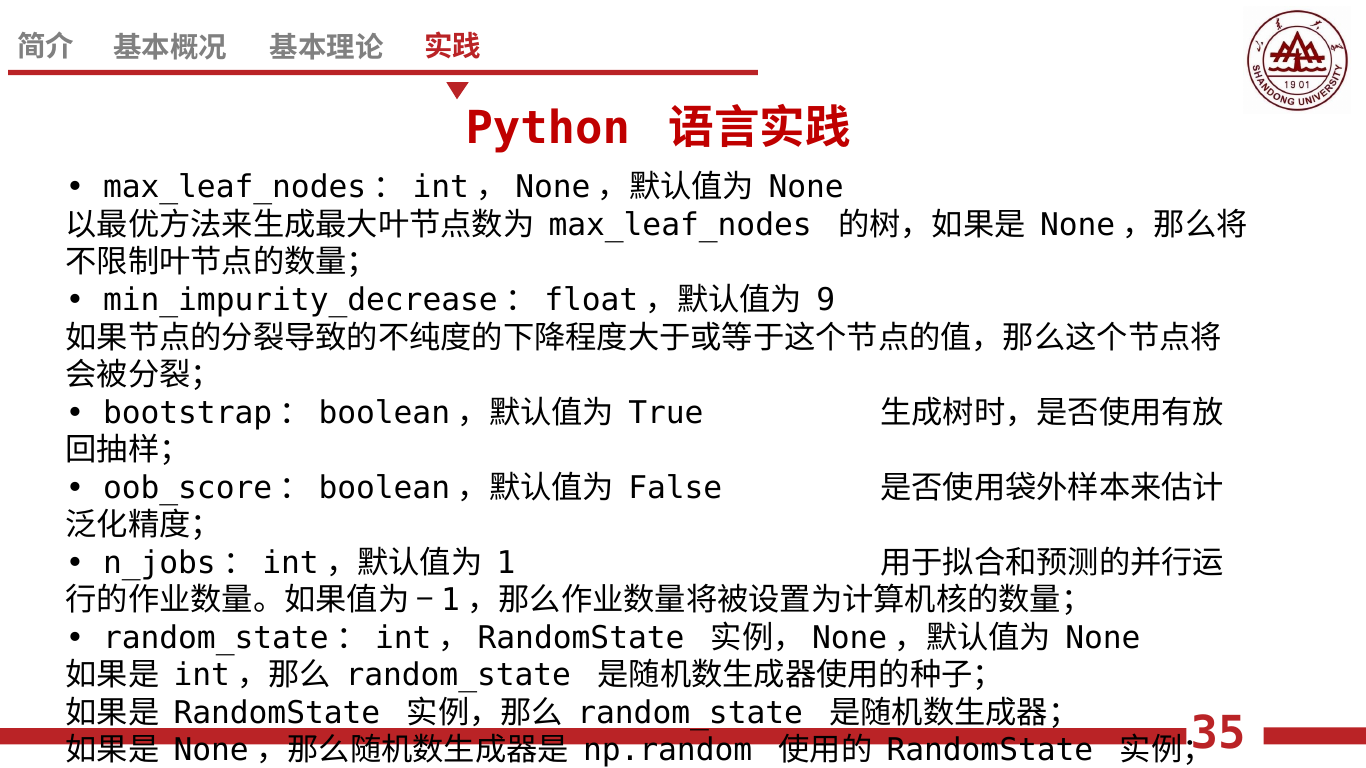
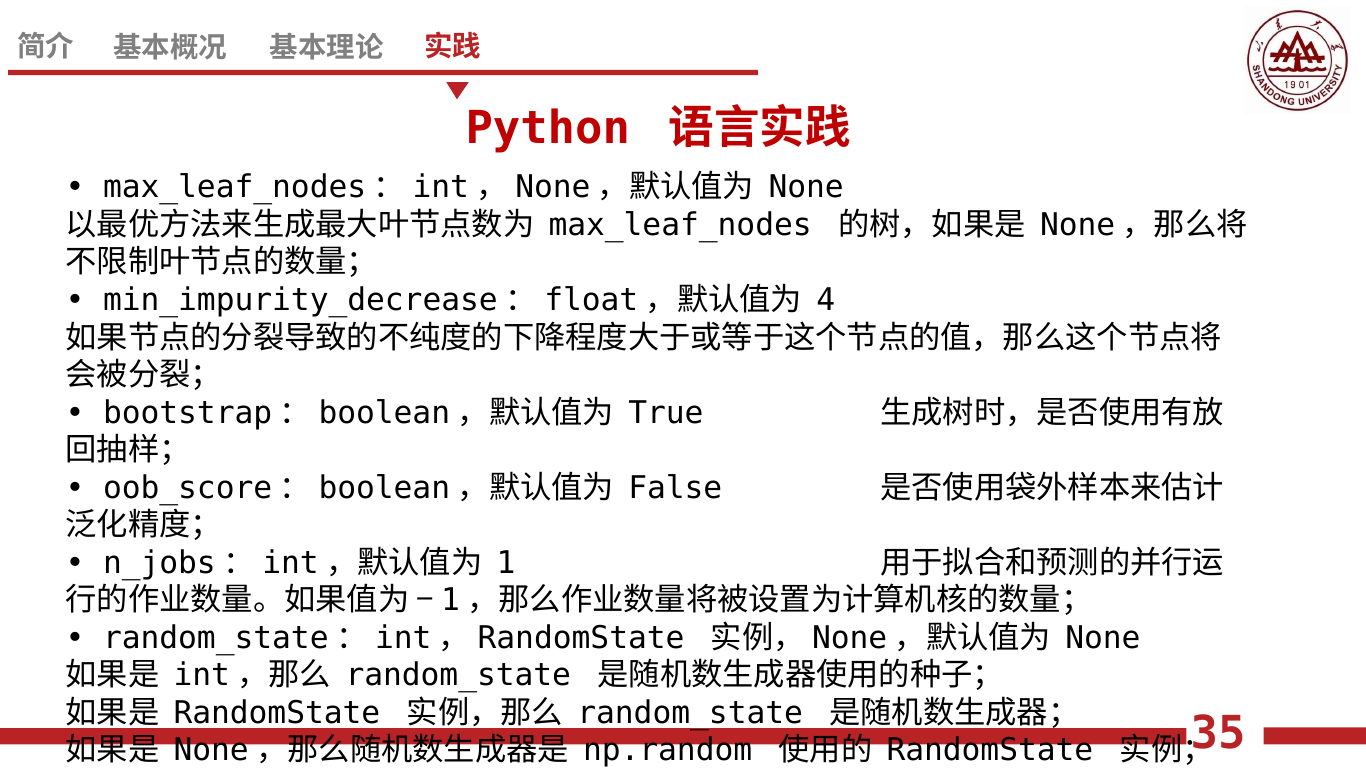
9: 9 -> 4
